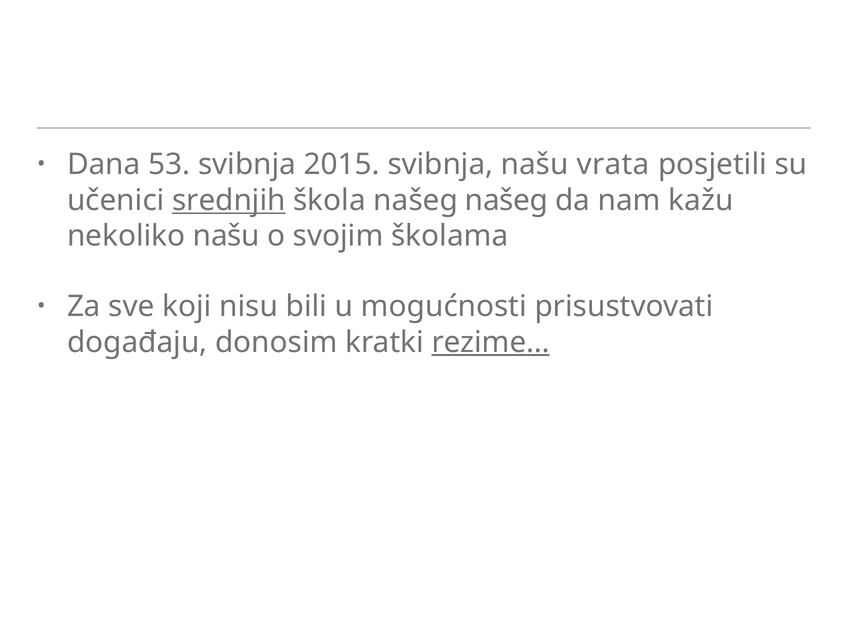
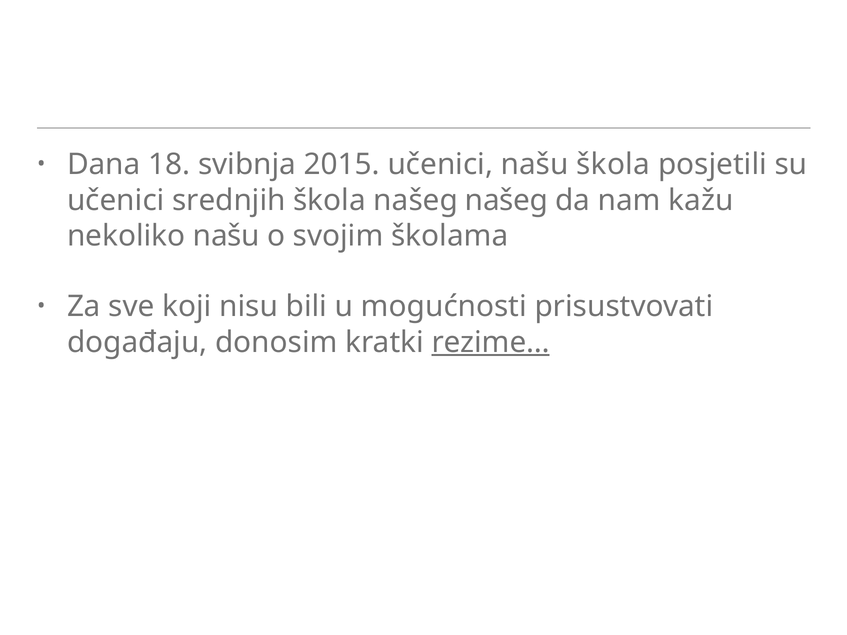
53: 53 -> 18
2015 svibnja: svibnja -> učenici
našu vrata: vrata -> škola
srednjih underline: present -> none
